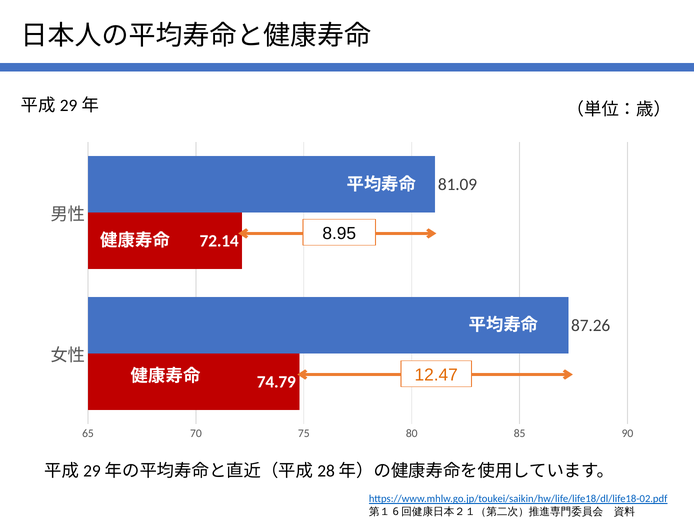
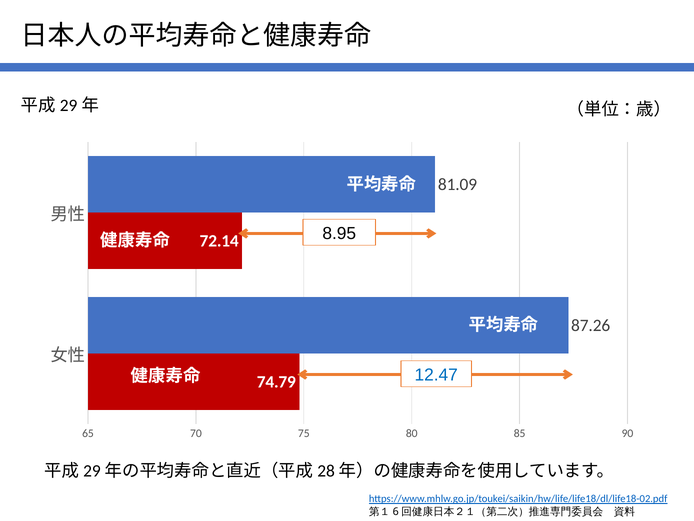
12.47 colour: orange -> blue
